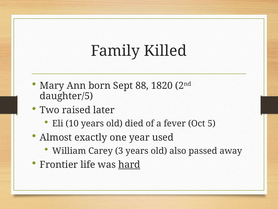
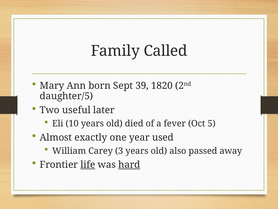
Killed: Killed -> Called
88: 88 -> 39
raised: raised -> useful
life underline: none -> present
